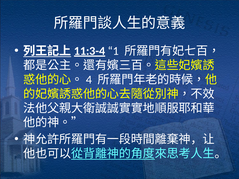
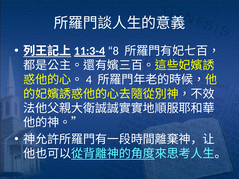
1: 1 -> 8
